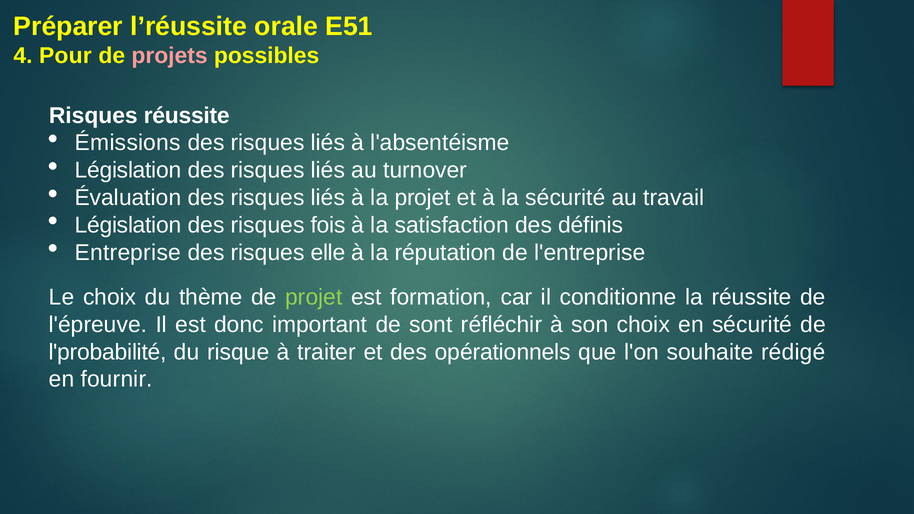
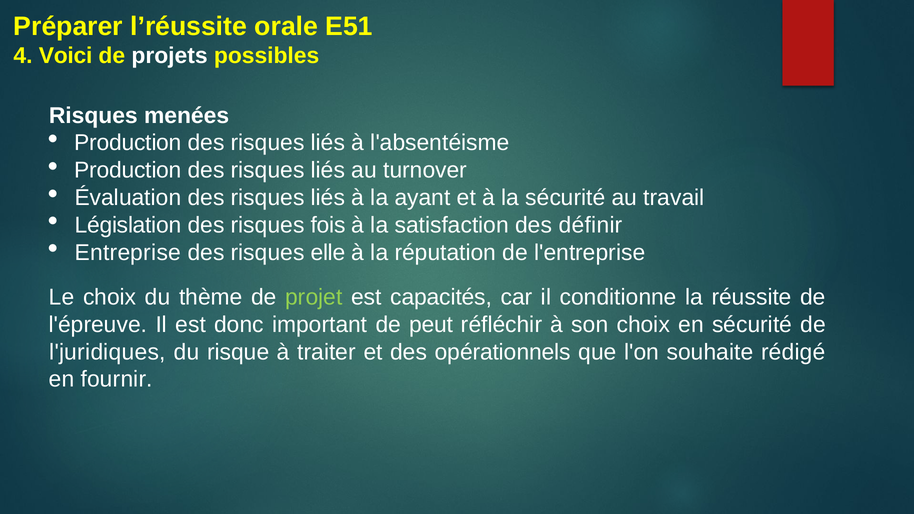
Pour: Pour -> Voici
projets colour: pink -> white
Risques réussite: réussite -> menées
Émissions at (128, 143): Émissions -> Production
Législation at (128, 170): Législation -> Production
la projet: projet -> ayant
définis: définis -> définir
formation: formation -> capacités
sont: sont -> peut
l'probabilité: l'probabilité -> l'juridiques
